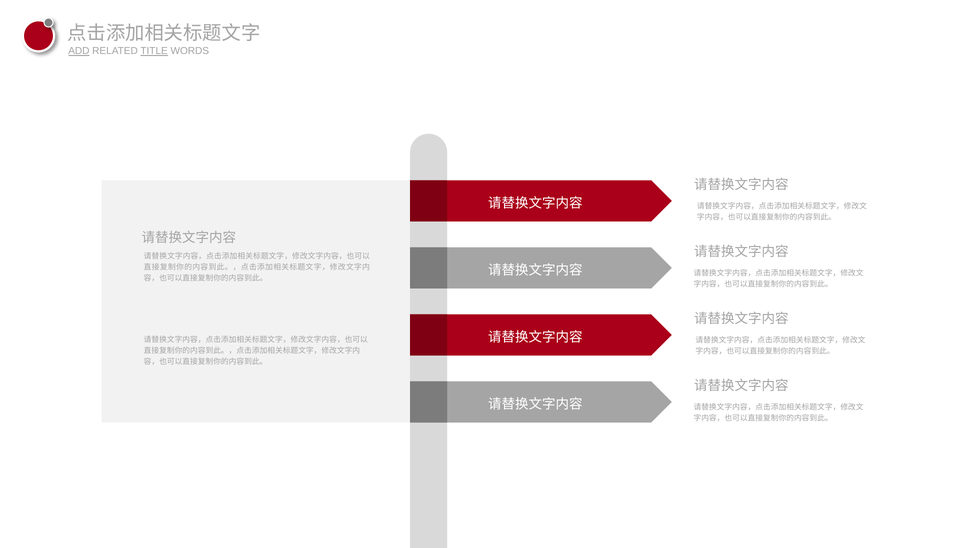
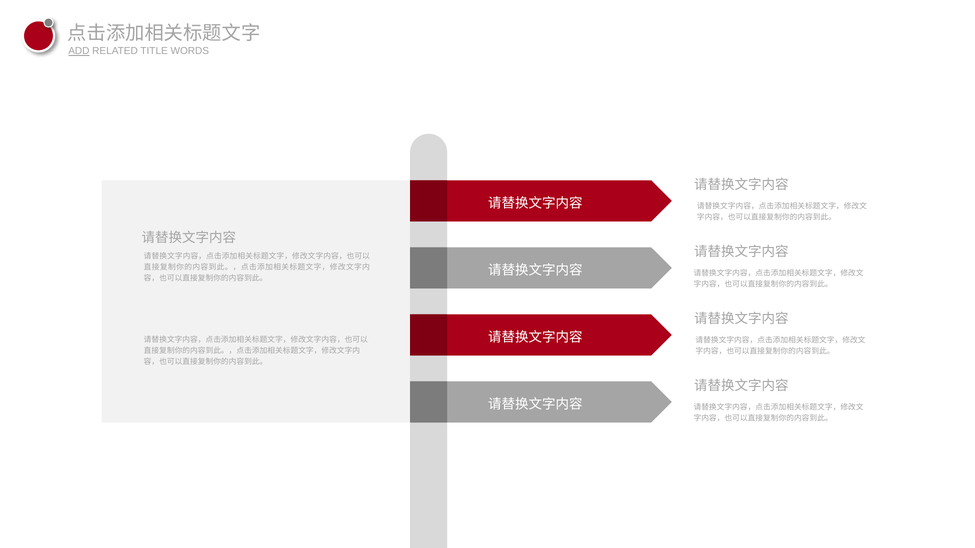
TITLE underline: present -> none
